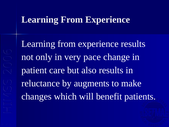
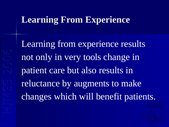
pace: pace -> tools
